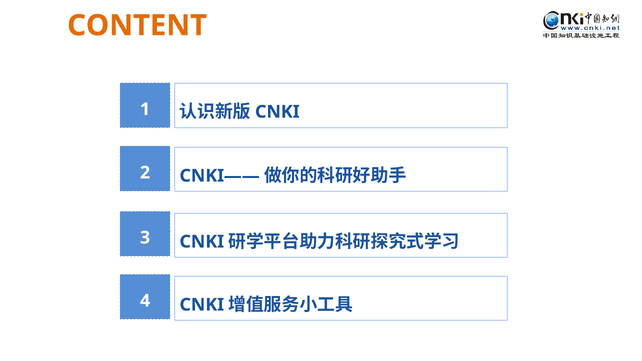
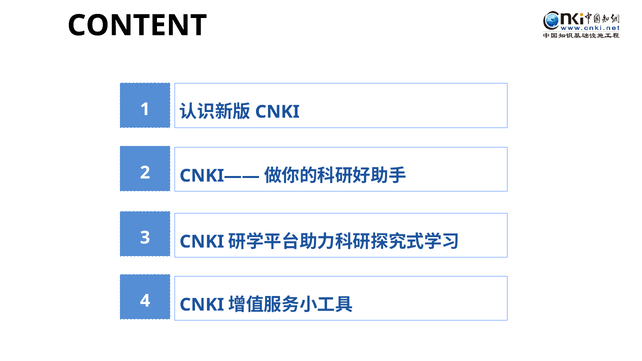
CONTENT colour: orange -> black
